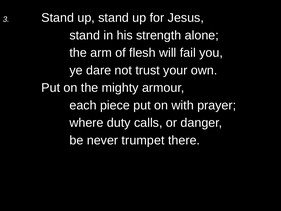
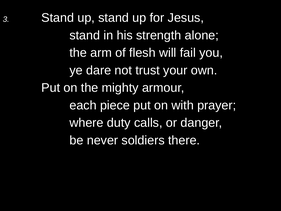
trumpet: trumpet -> soldiers
